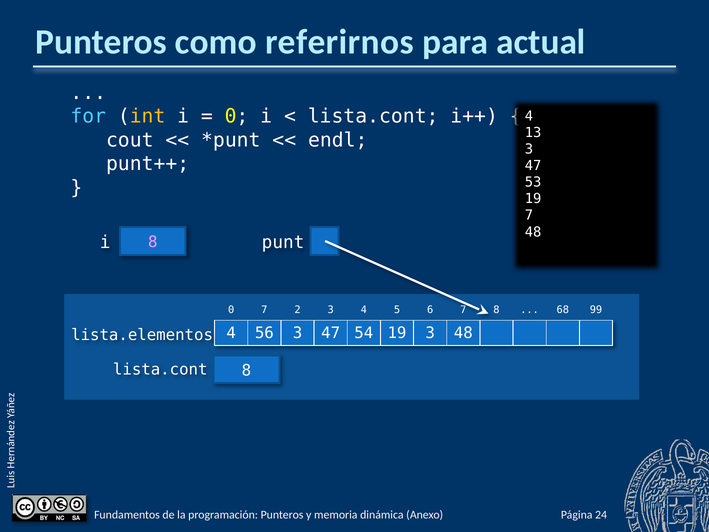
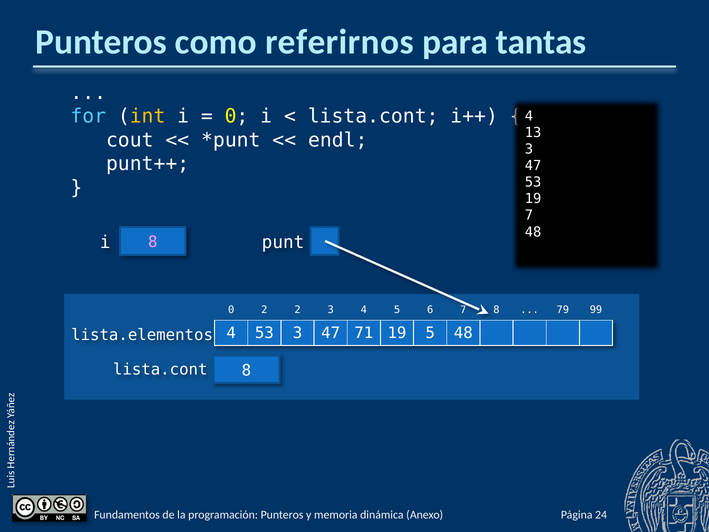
actual: actual -> tantas
0 7: 7 -> 2
68: 68 -> 79
4 56: 56 -> 53
54: 54 -> 71
19 3: 3 -> 5
